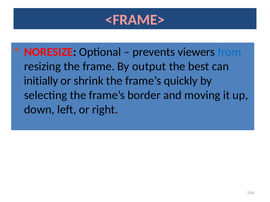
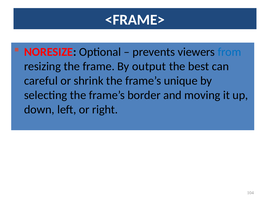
<FRAME> colour: pink -> white
initially: initially -> careful
quickly: quickly -> unique
